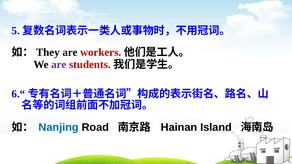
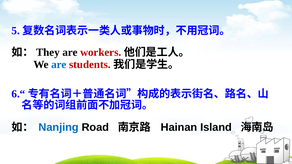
are at (59, 65) colour: purple -> blue
